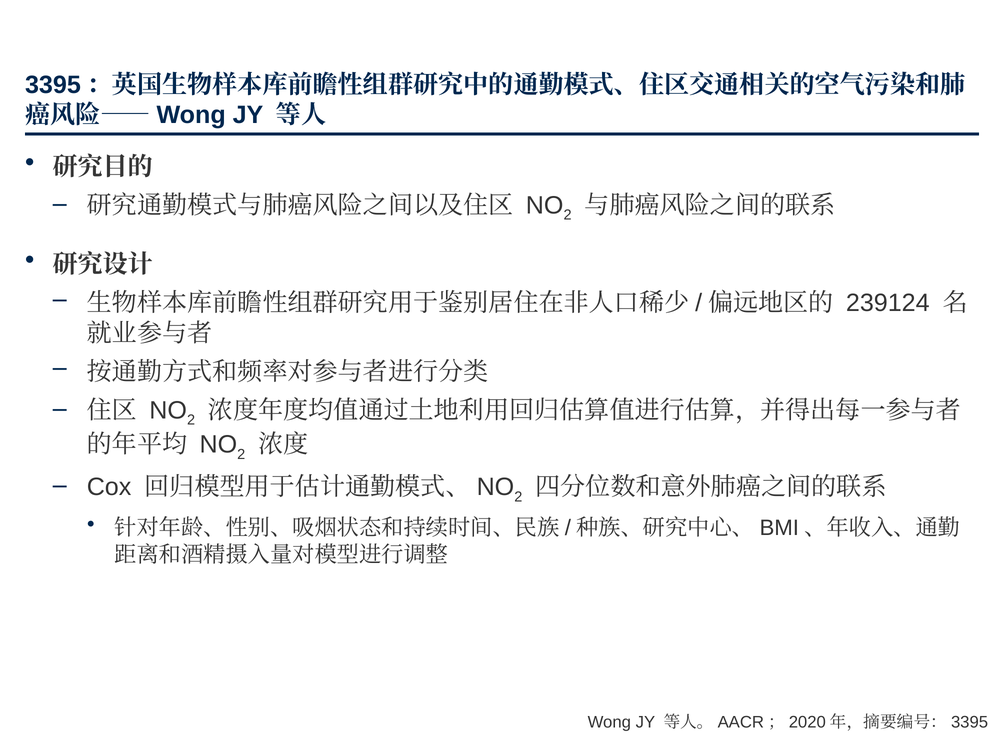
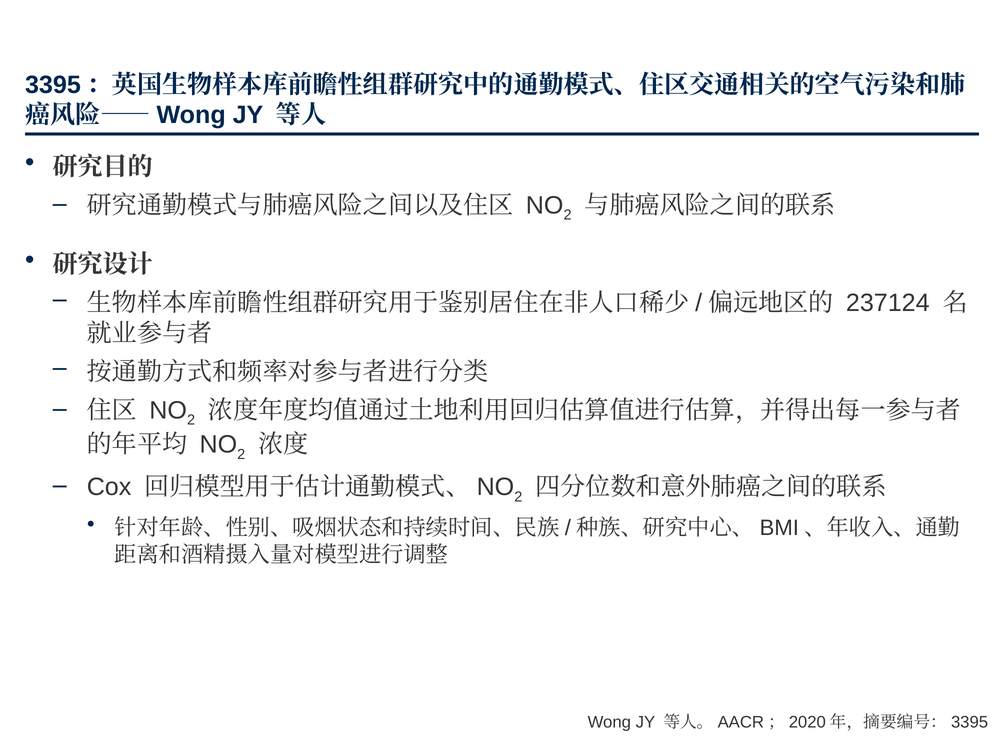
239124: 239124 -> 237124
